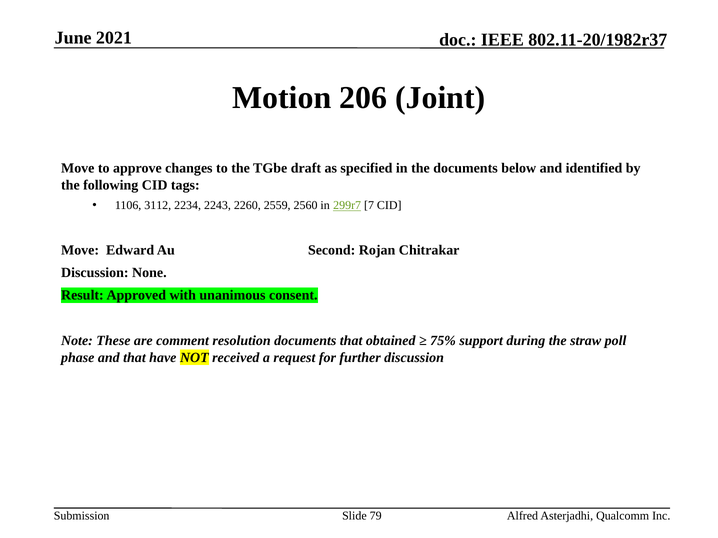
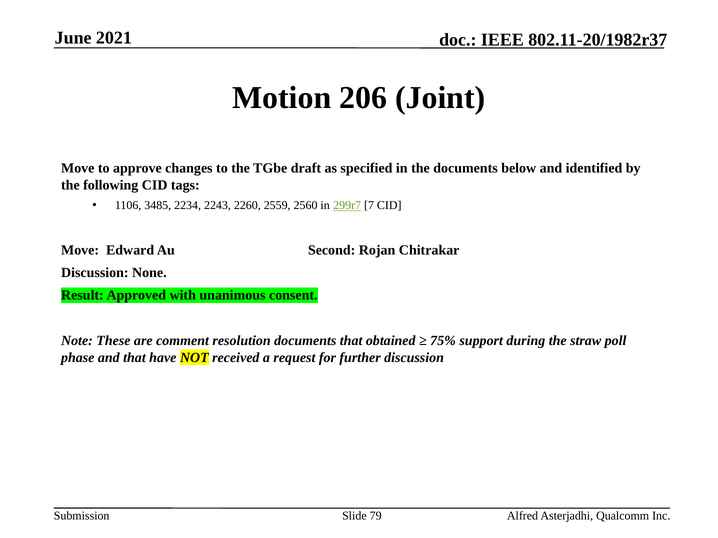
3112: 3112 -> 3485
